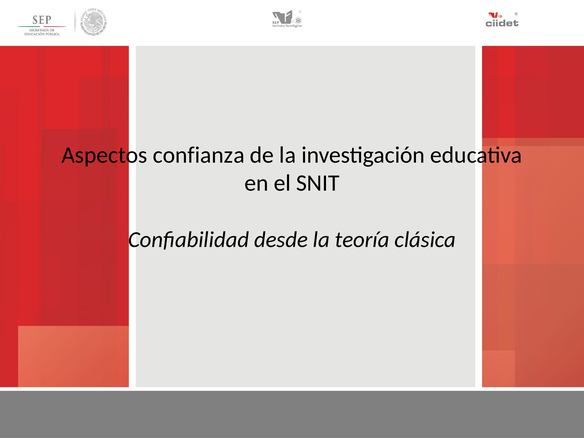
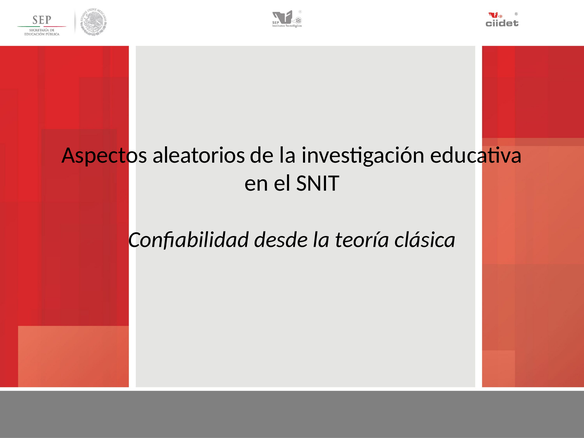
confianza: confianza -> aleatorios
